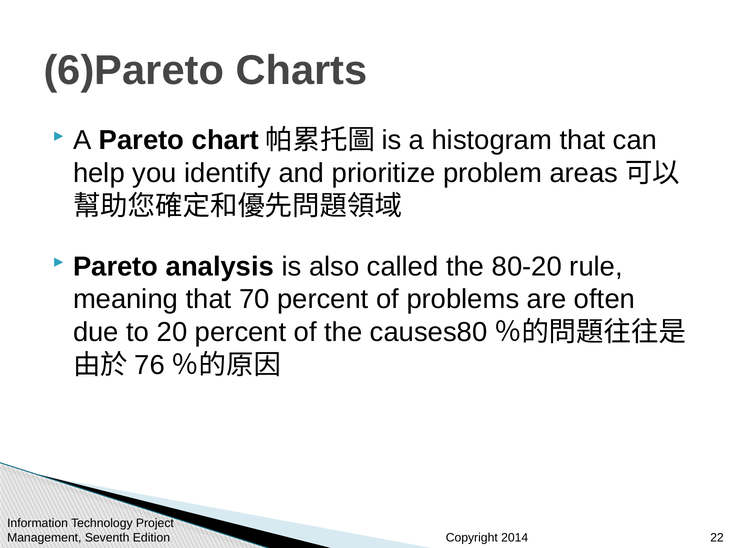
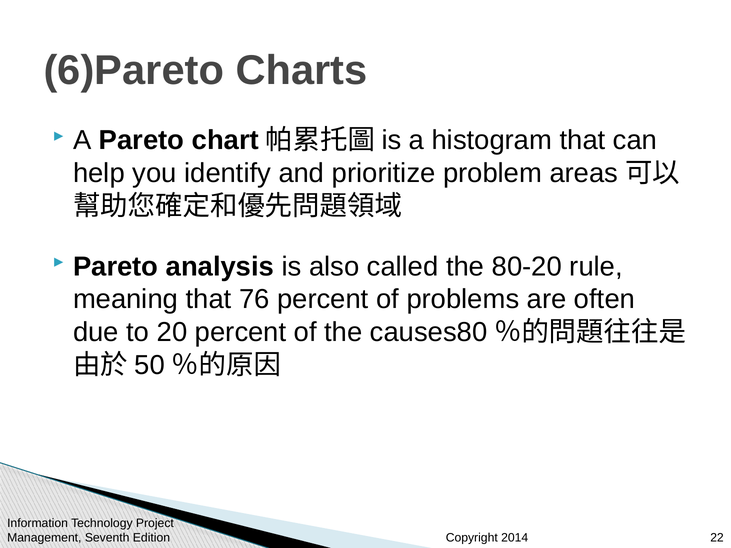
70: 70 -> 76
76: 76 -> 50
